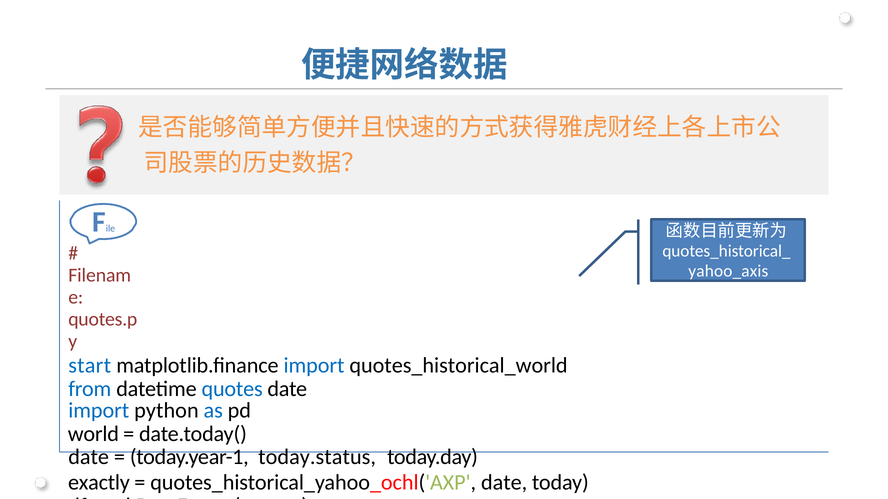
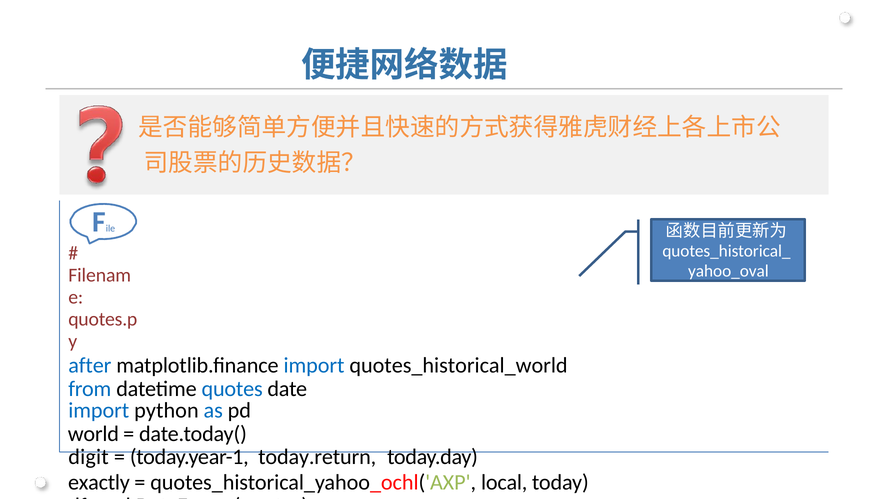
yahoo_axis: yahoo_axis -> yahoo_oval
start: start -> after
date at (89, 458): date -> digit
today.status: today.status -> today.return
quotes_historical_yahoo_ochl('AXP date: date -> local
